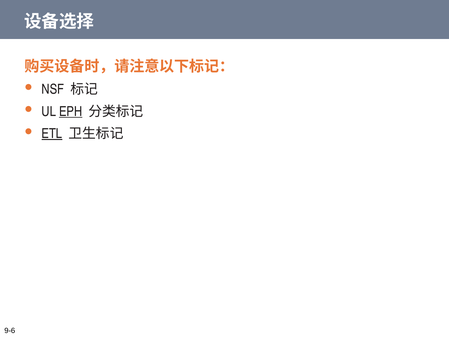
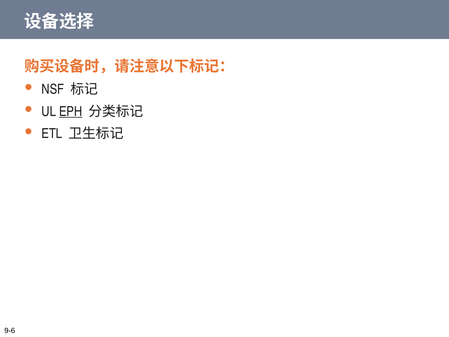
ETL underline: present -> none
